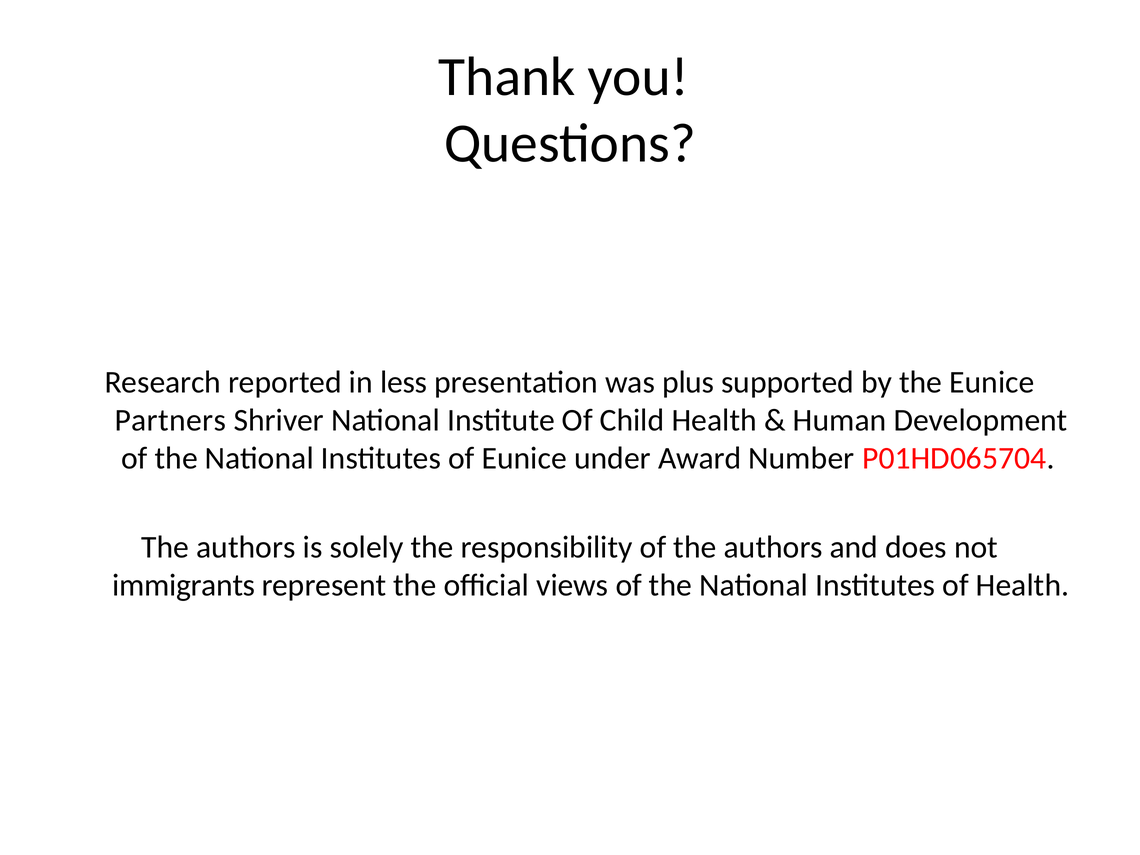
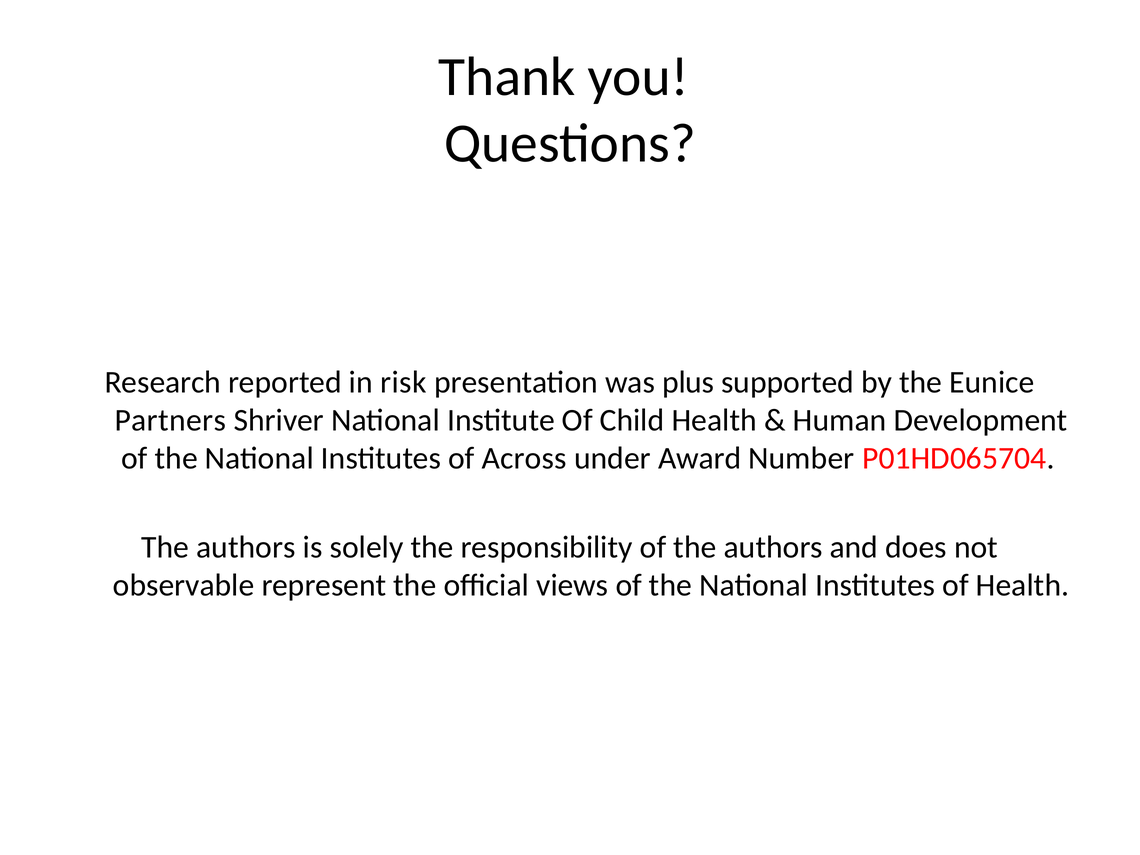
less: less -> risk
of Eunice: Eunice -> Across
immigrants: immigrants -> observable
